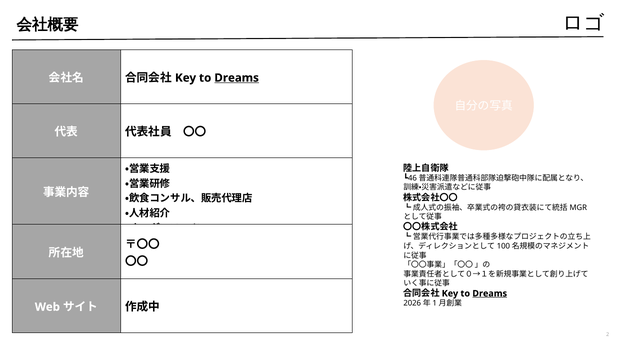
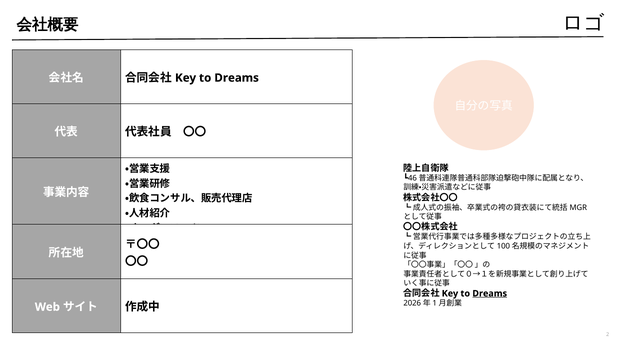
Dreams at (237, 78) underline: present -> none
